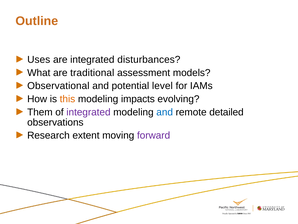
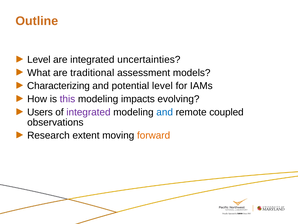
Uses at (39, 59): Uses -> Level
disturbances: disturbances -> uncertainties
Observational: Observational -> Characterizing
this colour: orange -> purple
Them: Them -> Users
detailed: detailed -> coupled
forward colour: purple -> orange
